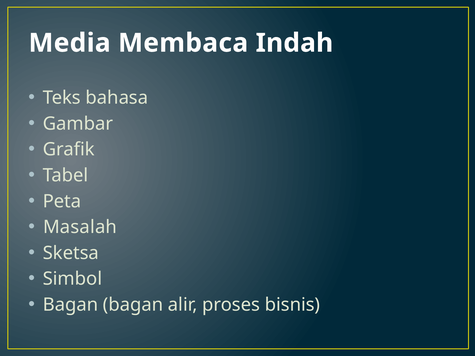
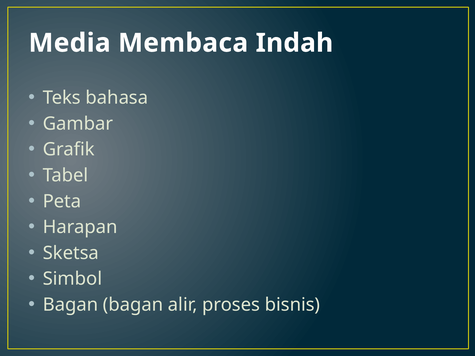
Masalah: Masalah -> Harapan
